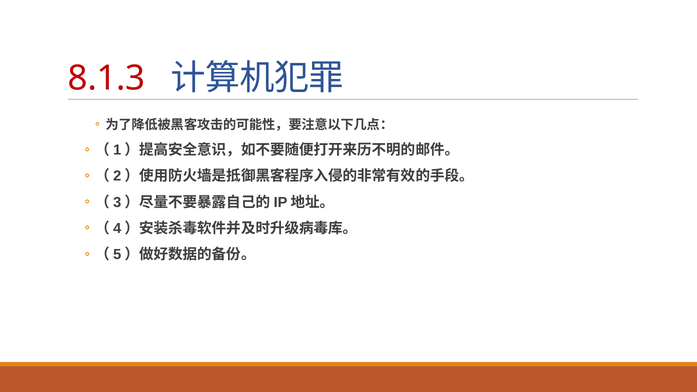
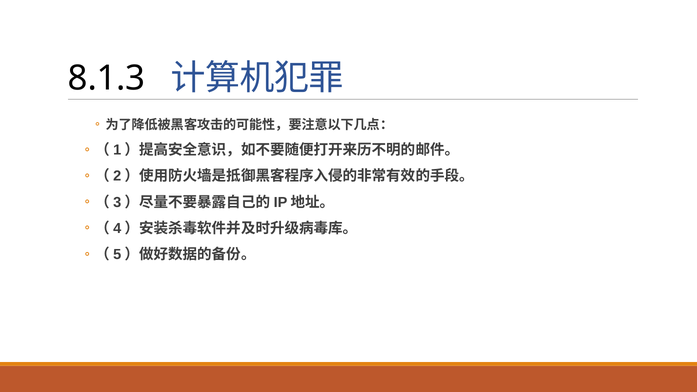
8.1.3 colour: red -> black
